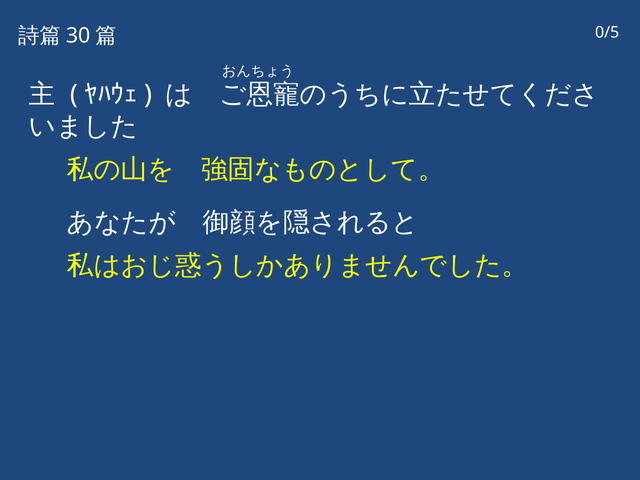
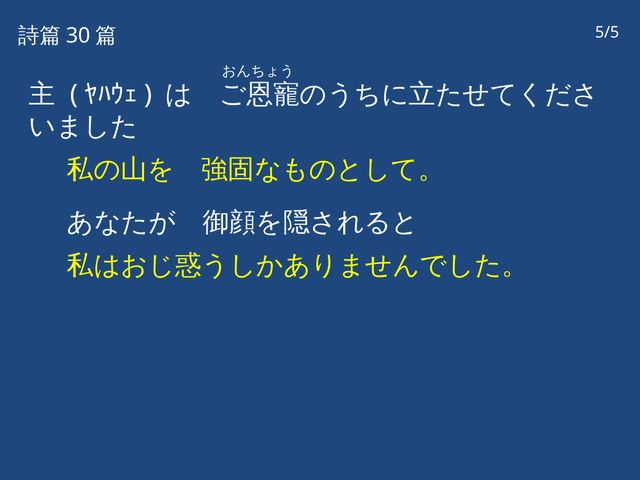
0/5: 0/5 -> 5/5
